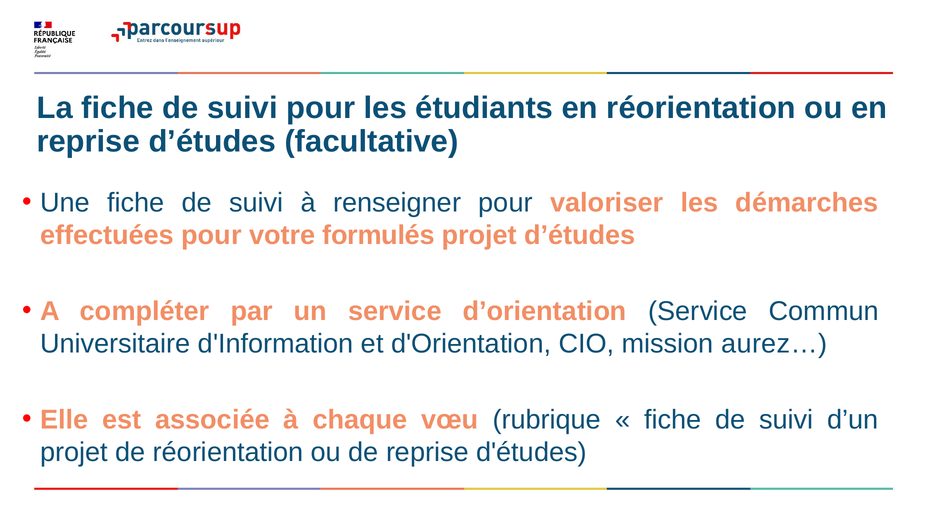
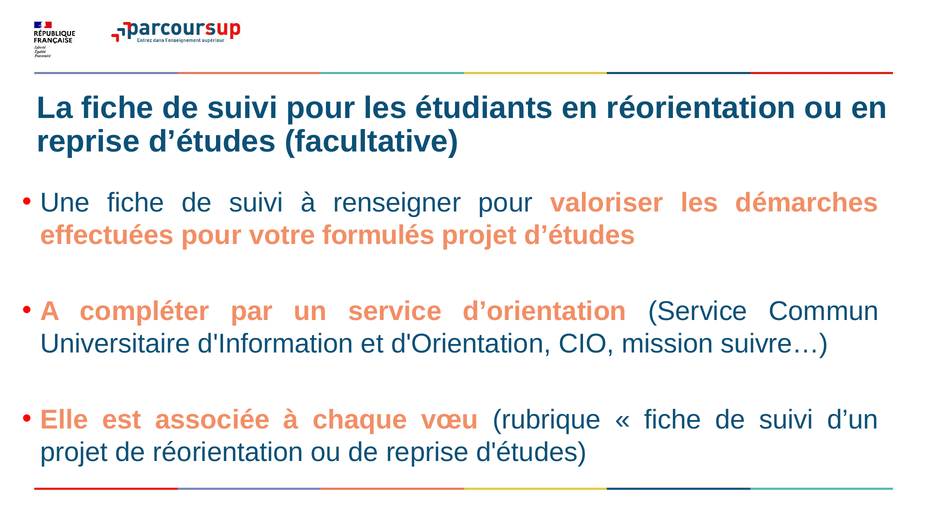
aurez…: aurez… -> suivre…
